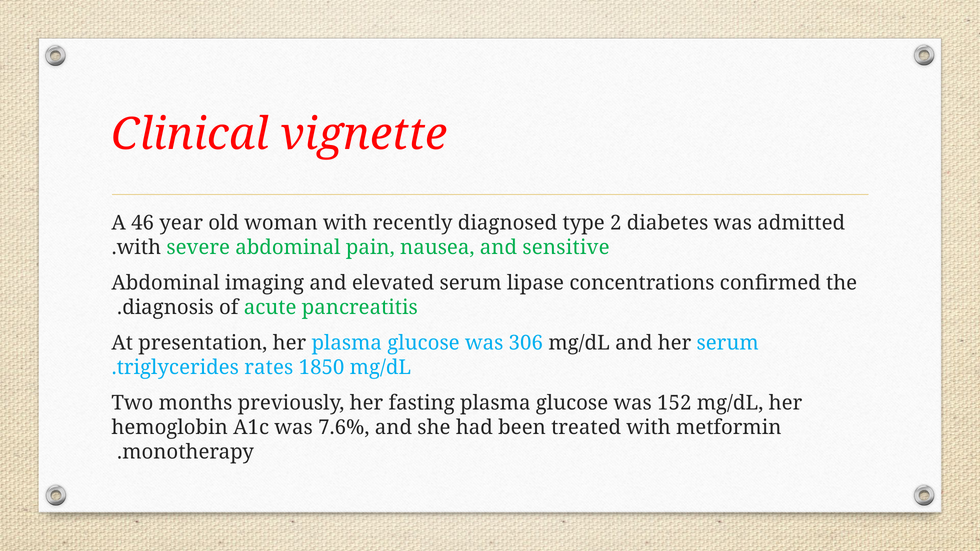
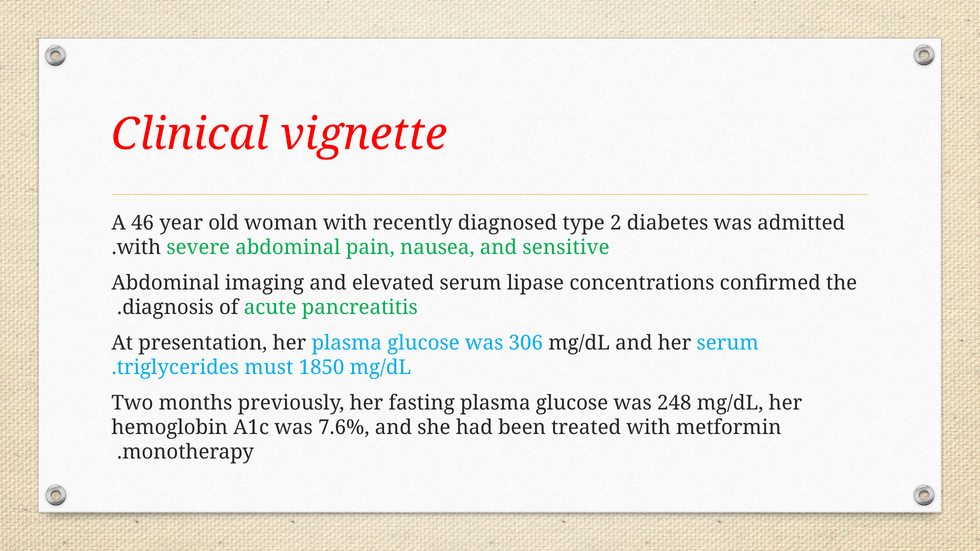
rates: rates -> must
152: 152 -> 248
